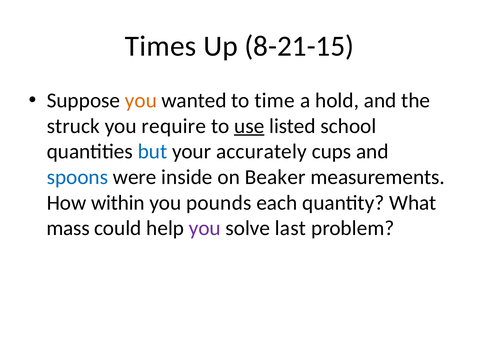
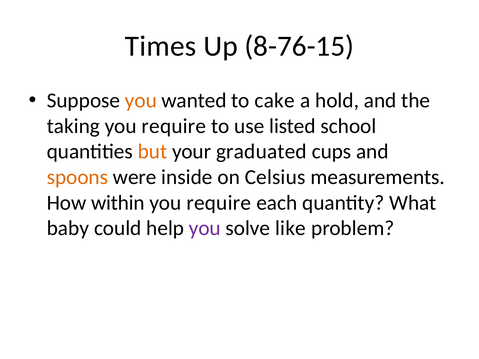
8-21-15: 8-21-15 -> 8-76-15
time: time -> cake
struck: struck -> taking
use underline: present -> none
but colour: blue -> orange
accurately: accurately -> graduated
spoons colour: blue -> orange
Beaker: Beaker -> Celsius
pounds at (219, 203): pounds -> require
mass: mass -> baby
last: last -> like
